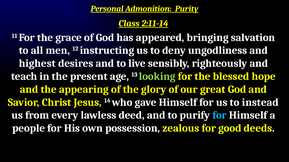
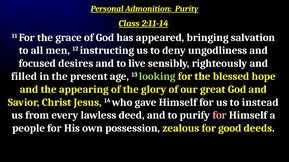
highest: highest -> focused
teach: teach -> filled
for at (220, 116) colour: light blue -> pink
